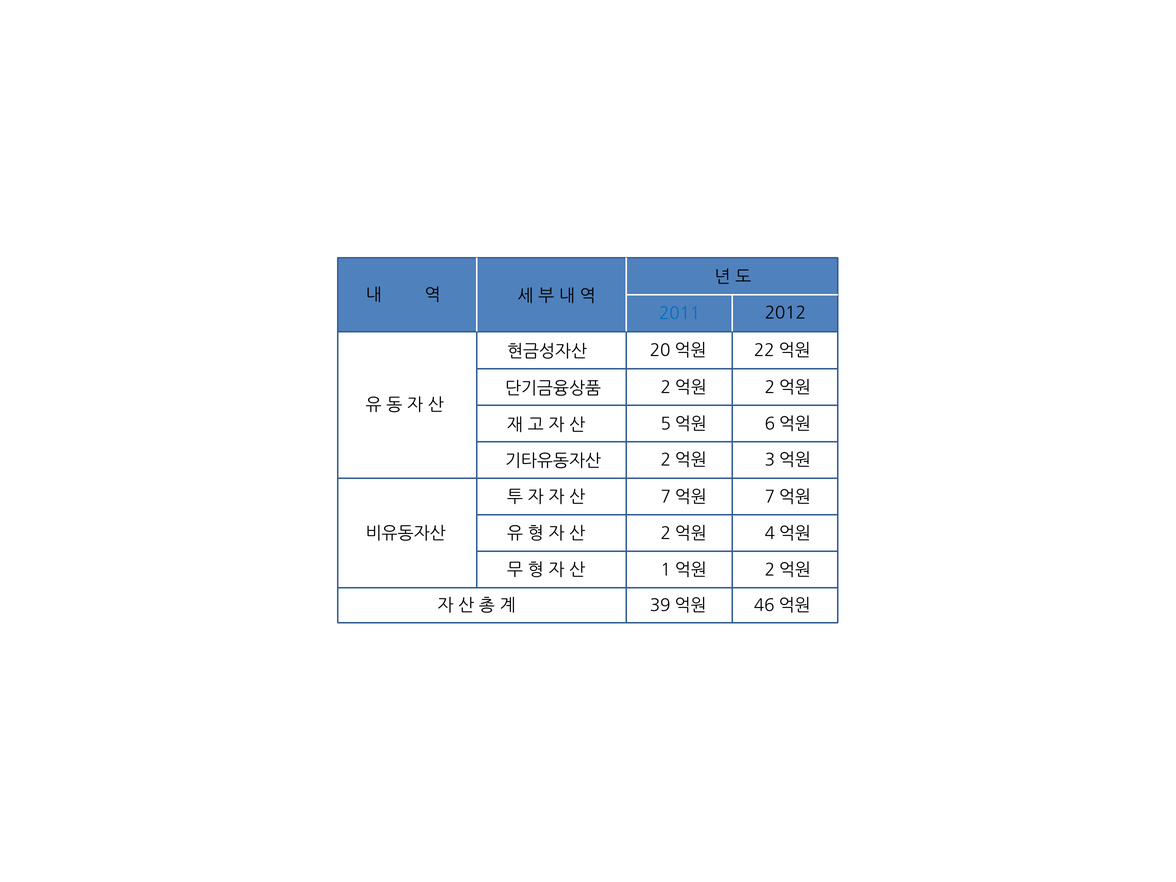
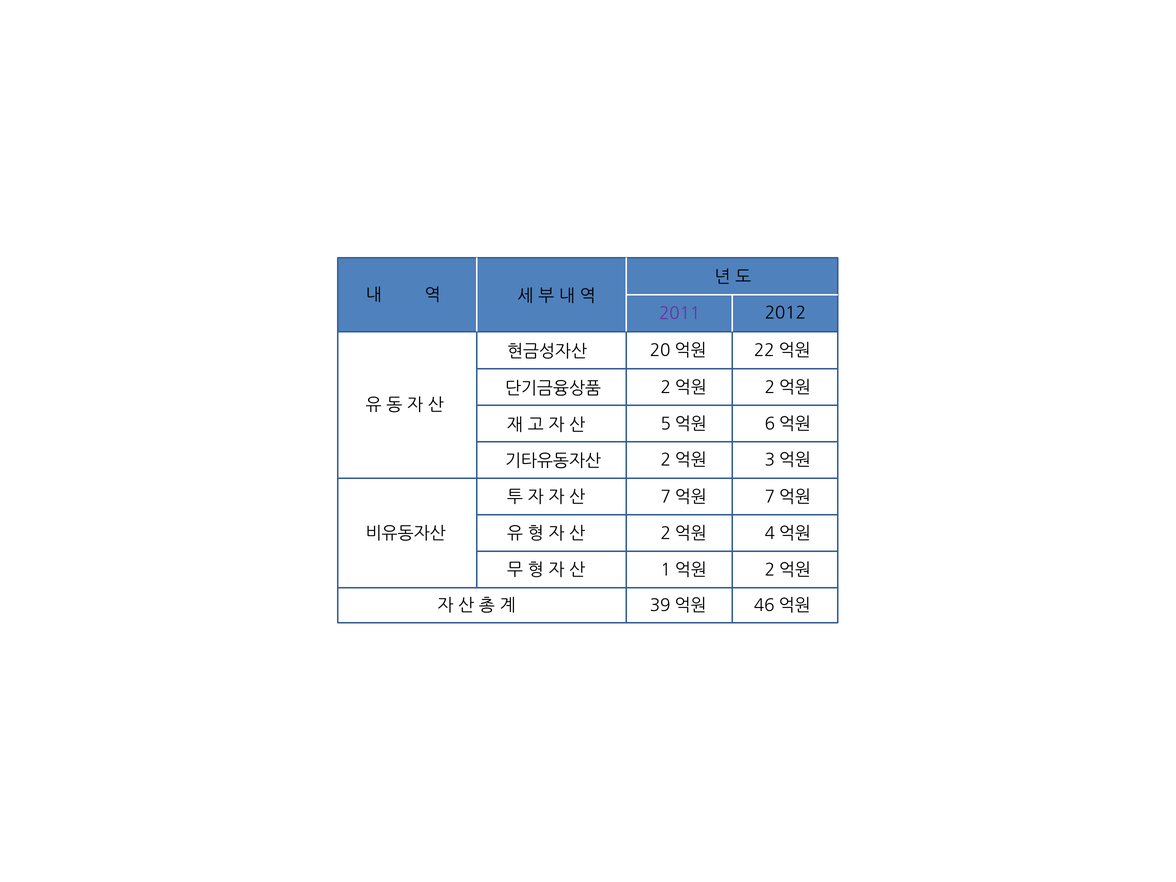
2011 colour: blue -> purple
